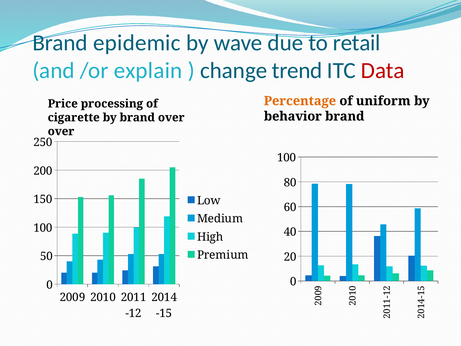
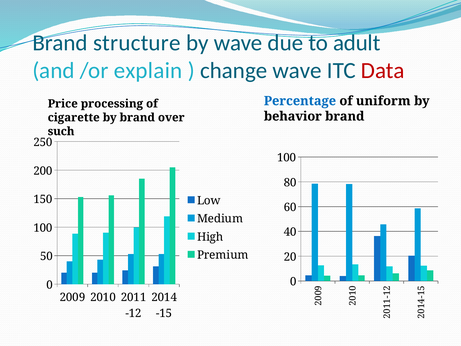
epidemic: epidemic -> structure
retail: retail -> adult
change trend: trend -> wave
Percentage colour: orange -> blue
over at (61, 131): over -> such
